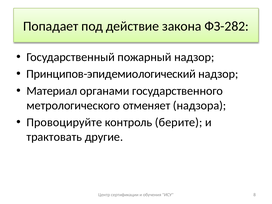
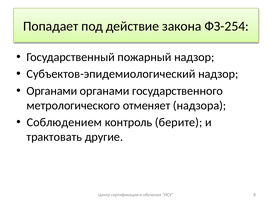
ФЗ-282: ФЗ-282 -> ФЗ-254
Принципов-эпидемиологический: Принципов-эпидемиологический -> Субъектов-эпидемиологический
Материал at (52, 91): Материал -> Органами
Провоцируйте: Провоцируйте -> Соблюдением
